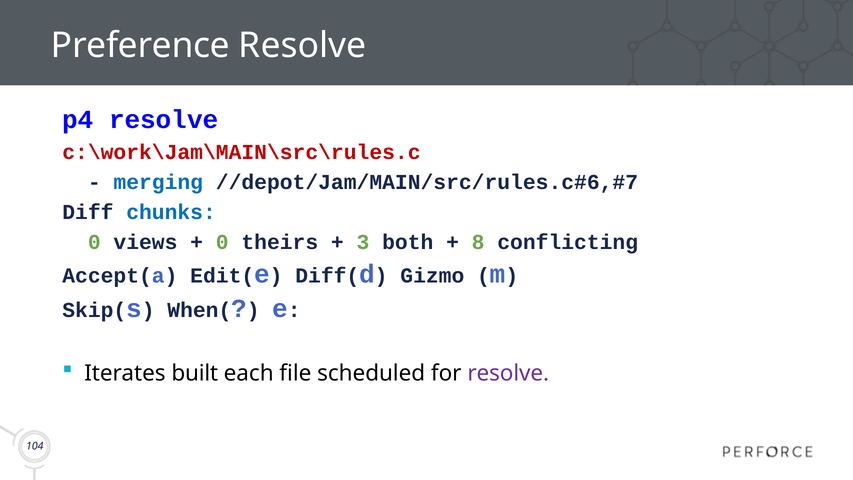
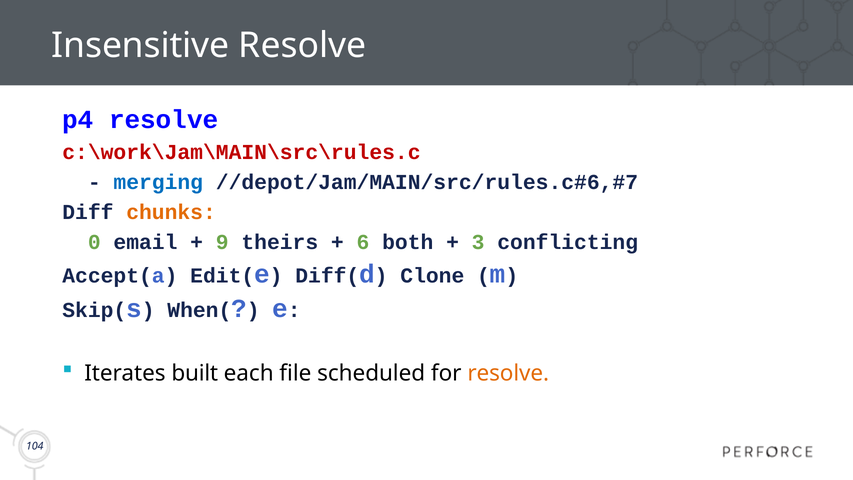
Preference: Preference -> Insensitive
chunks colour: blue -> orange
views: views -> email
0 at (222, 242): 0 -> 9
3: 3 -> 6
8: 8 -> 3
Gizmo: Gizmo -> Clone
resolve at (508, 373) colour: purple -> orange
